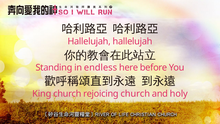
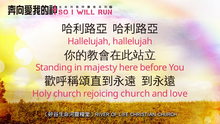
endless: endless -> majesty
King: King -> Holy
holy: holy -> love
